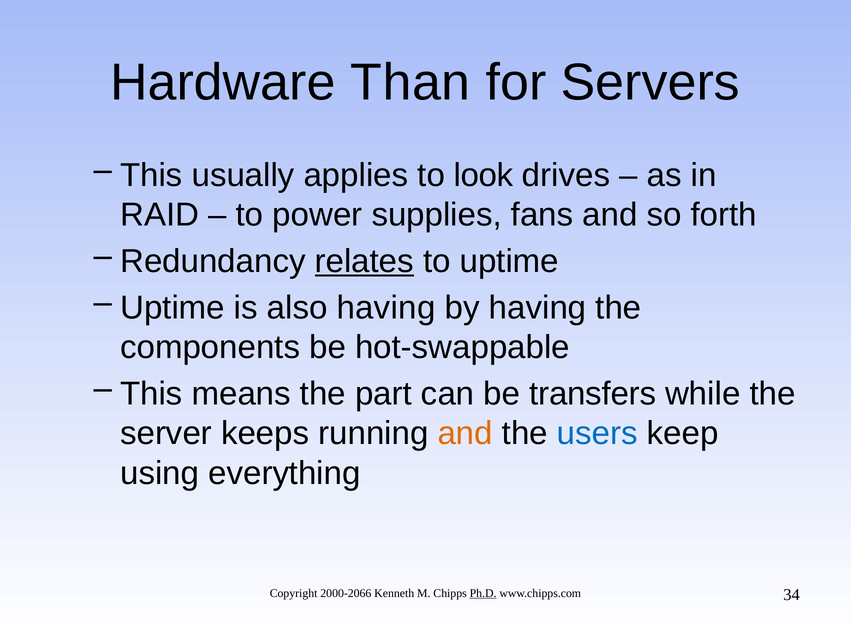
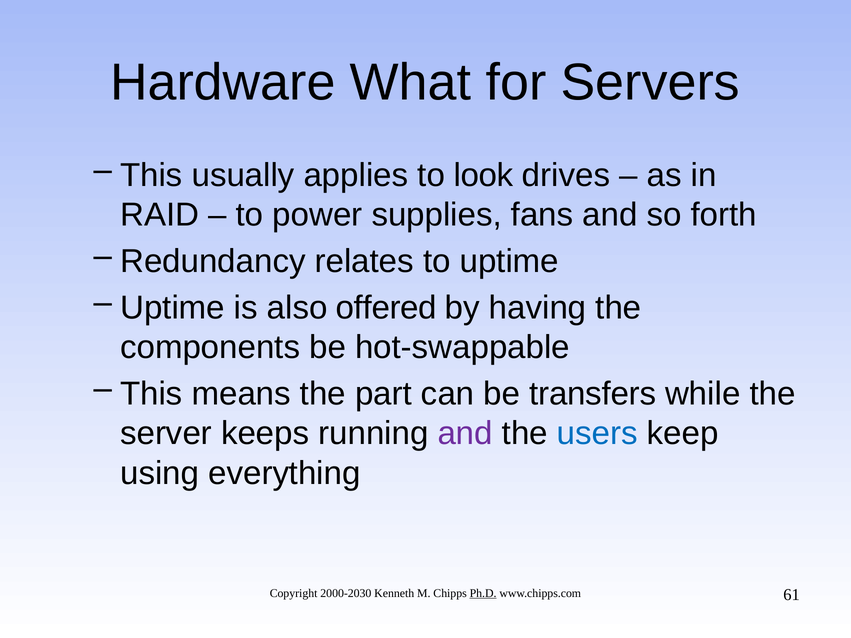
Than: Than -> What
relates underline: present -> none
also having: having -> offered
and at (465, 434) colour: orange -> purple
2000-2066: 2000-2066 -> 2000-2030
34: 34 -> 61
